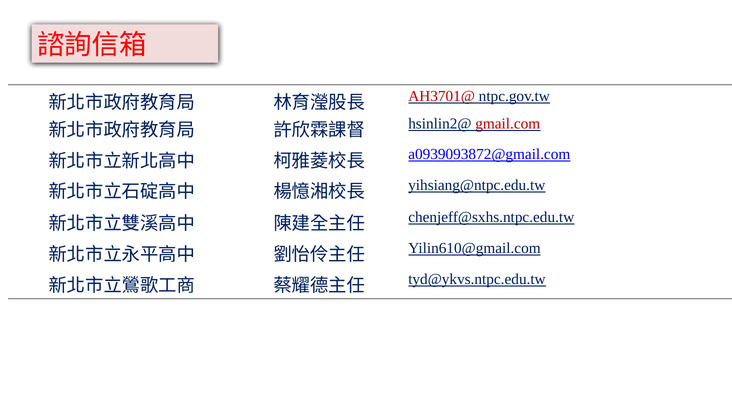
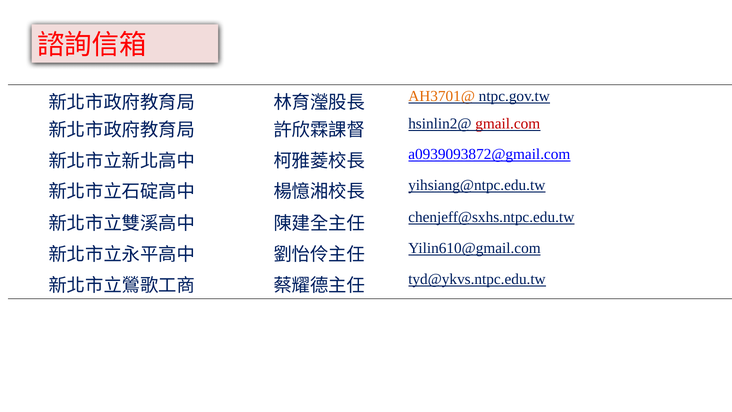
AH3701@ colour: red -> orange
